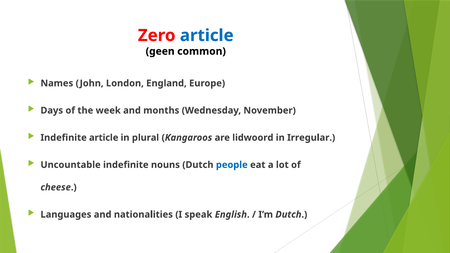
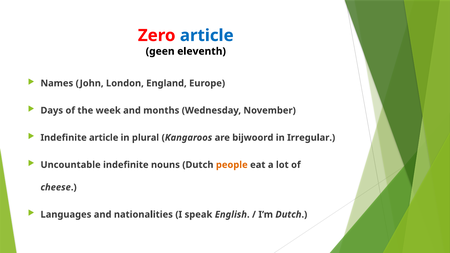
common: common -> eleventh
lidwoord: lidwoord -> bijwoord
people colour: blue -> orange
